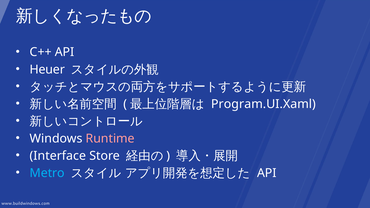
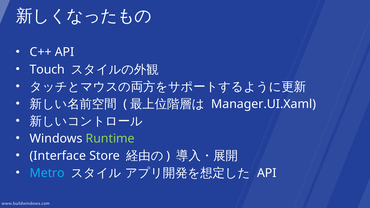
Heuer: Heuer -> Touch
Program.UI.Xaml: Program.UI.Xaml -> Manager.UI.Xaml
Runtime colour: pink -> light green
